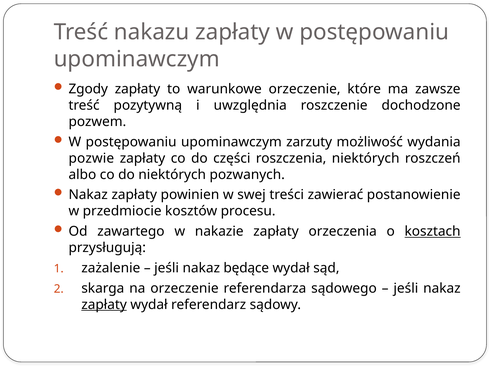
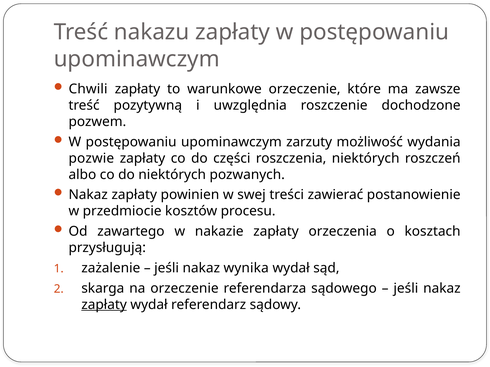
Zgody: Zgody -> Chwili
kosztach underline: present -> none
będące: będące -> wynika
